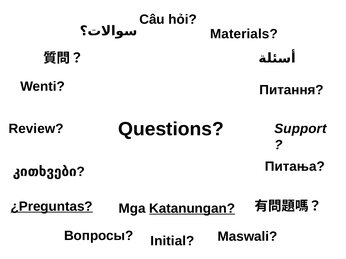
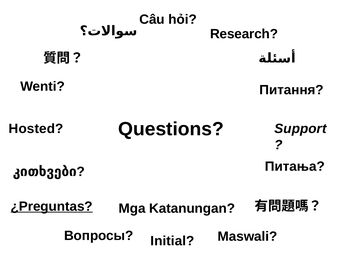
Materials: Materials -> Research
Review: Review -> Hosted
Katanungan underline: present -> none
